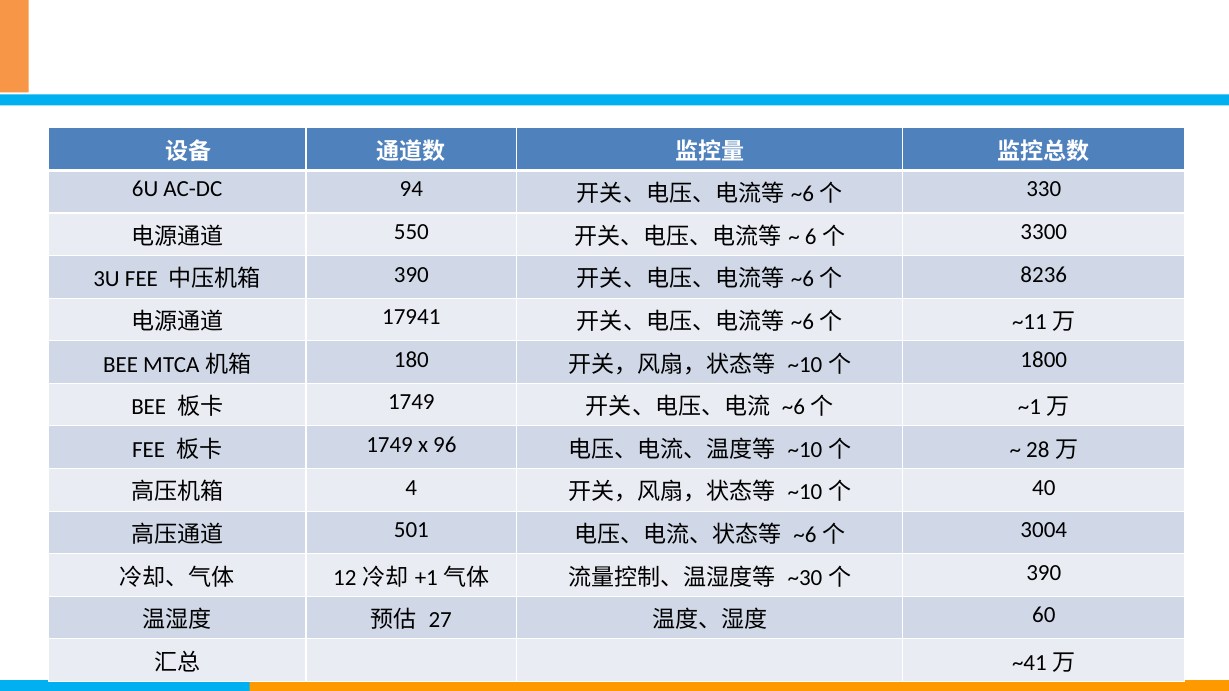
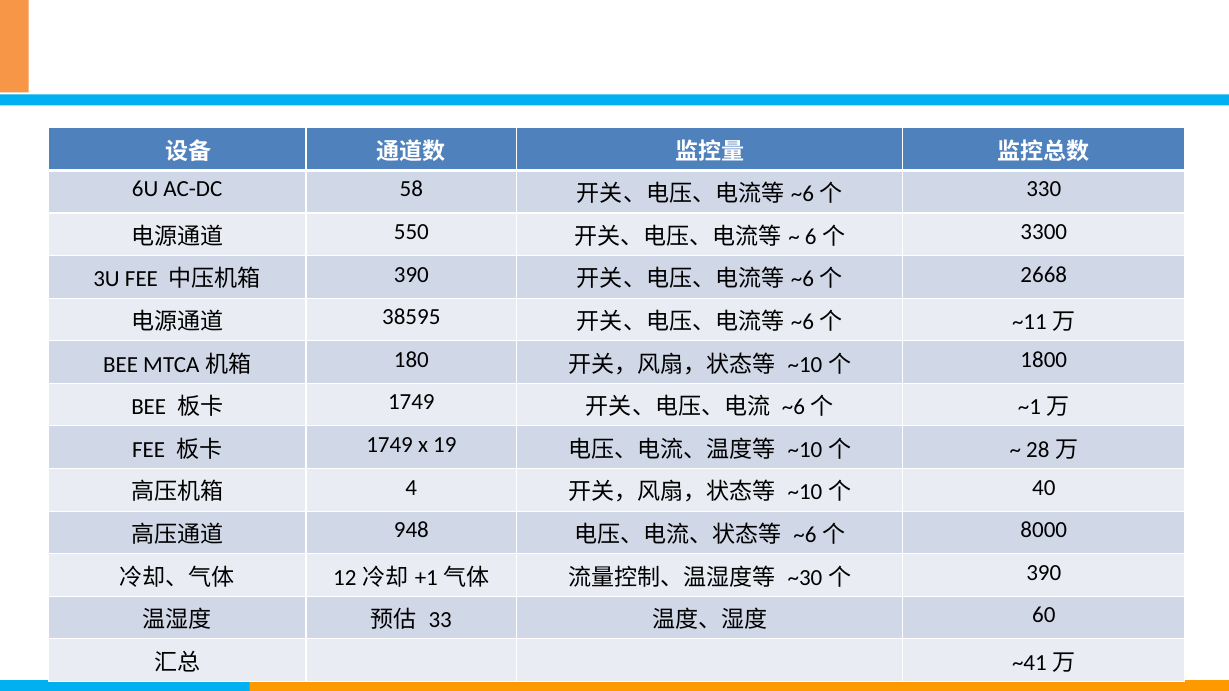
94: 94 -> 58
8236: 8236 -> 2668
17941: 17941 -> 38595
96: 96 -> 19
501: 501 -> 948
3004: 3004 -> 8000
27: 27 -> 33
